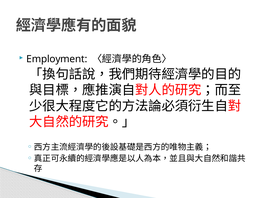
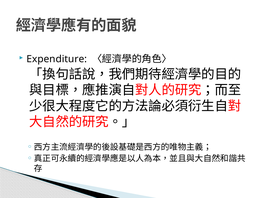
Employment: Employment -> Expenditure
